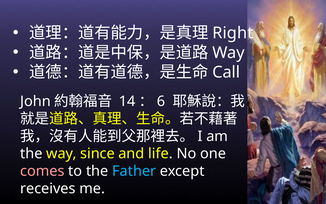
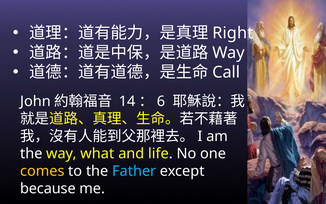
since: since -> what
comes colour: pink -> yellow
receives: receives -> because
